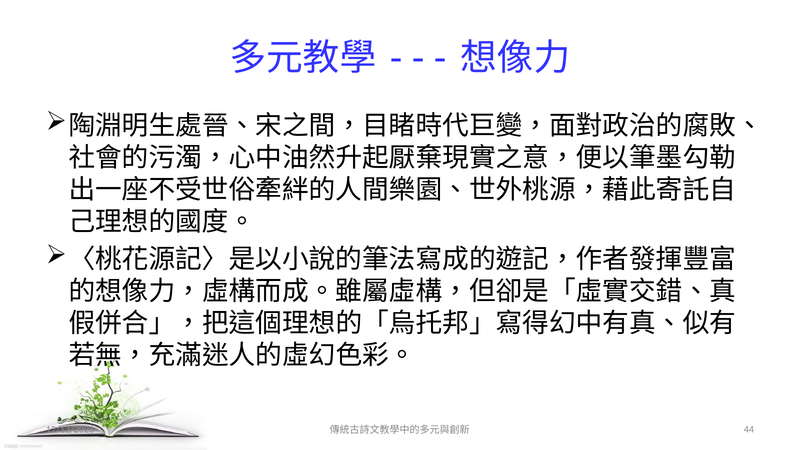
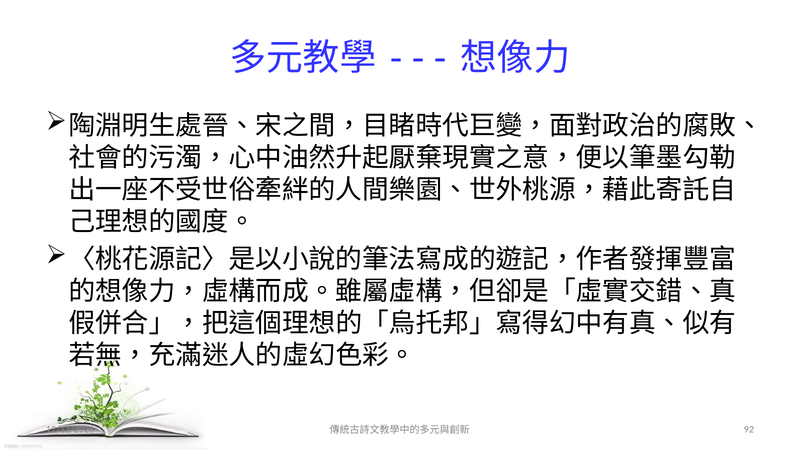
44: 44 -> 92
